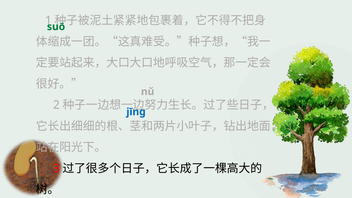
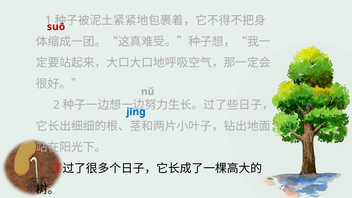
suō colour: green -> red
